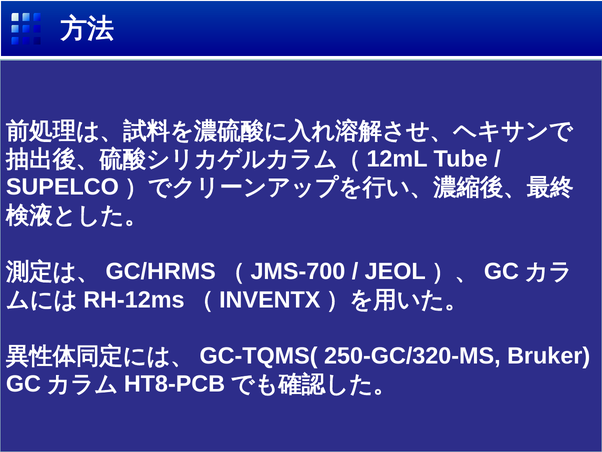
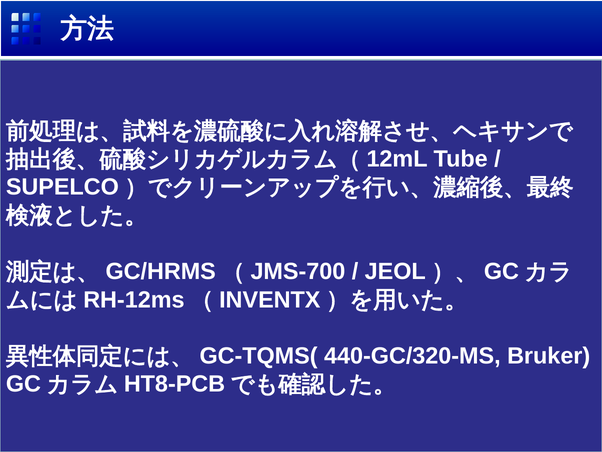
250-GC/320-MS: 250-GC/320-MS -> 440-GC/320-MS
